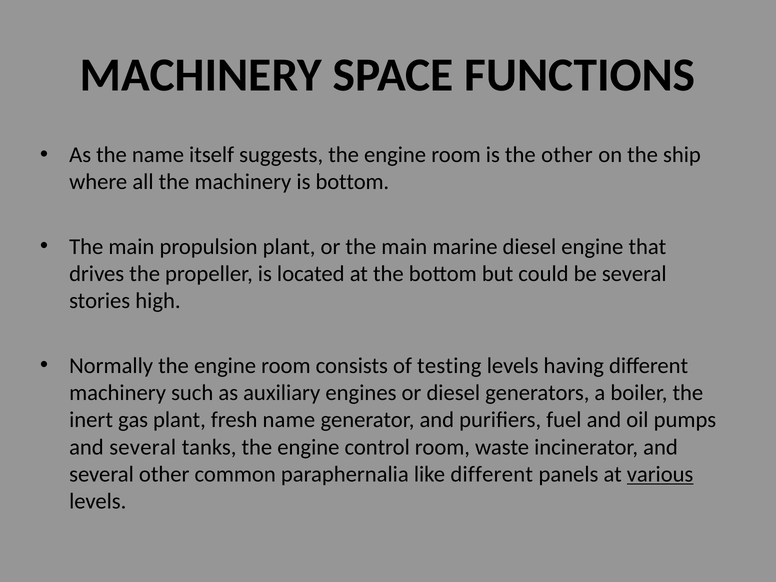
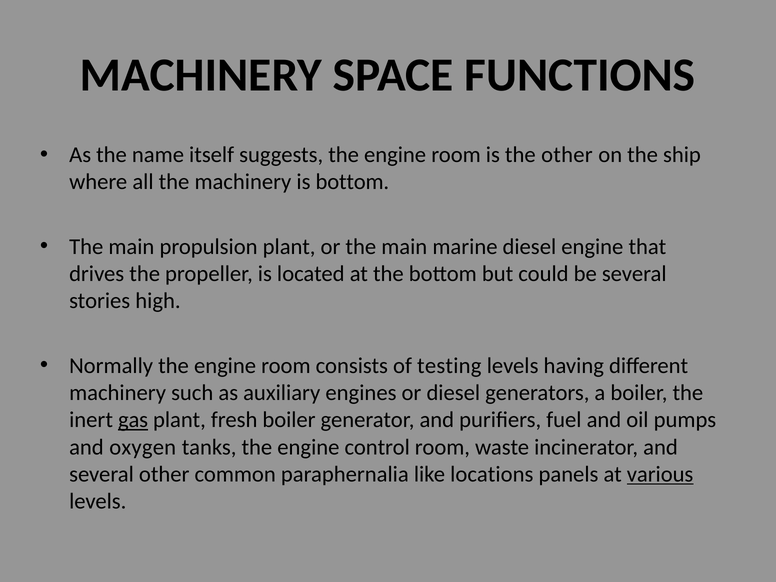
gas underline: none -> present
fresh name: name -> boiler
several at (143, 447): several -> oxygen
like different: different -> locations
